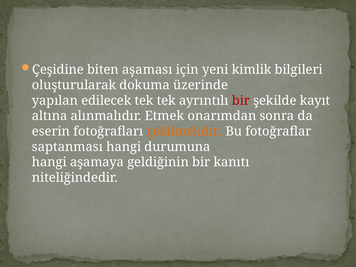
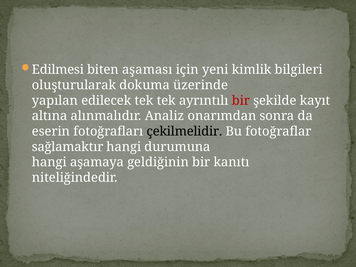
Çeşidine: Çeşidine -> Edilmesi
Etmek: Etmek -> Analiz
çekilmelidir colour: orange -> black
saptanması: saptanması -> sağlamaktır
